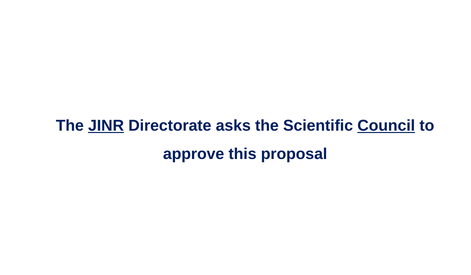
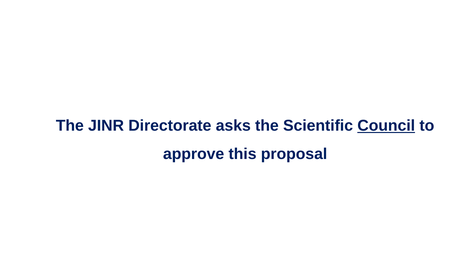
JINR underline: present -> none
